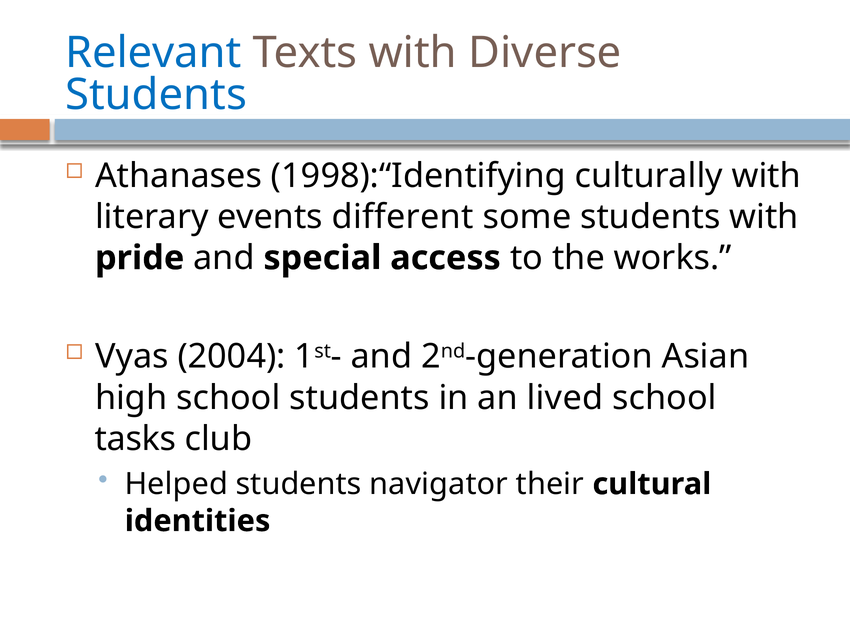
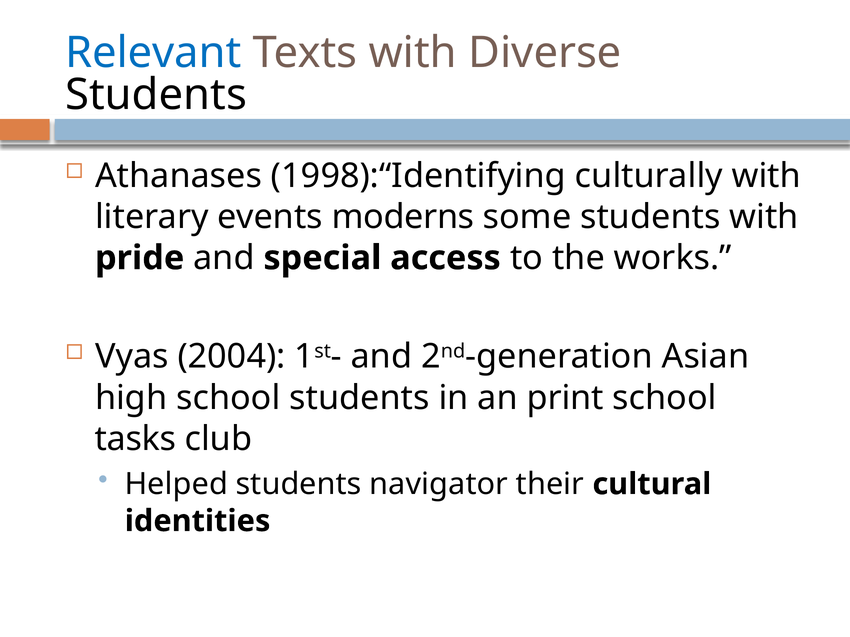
Students at (156, 95) colour: blue -> black
different: different -> moderns
lived: lived -> print
